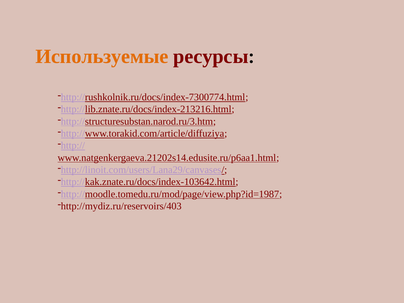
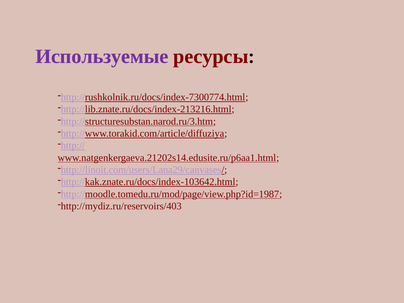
Используемые colour: orange -> purple
